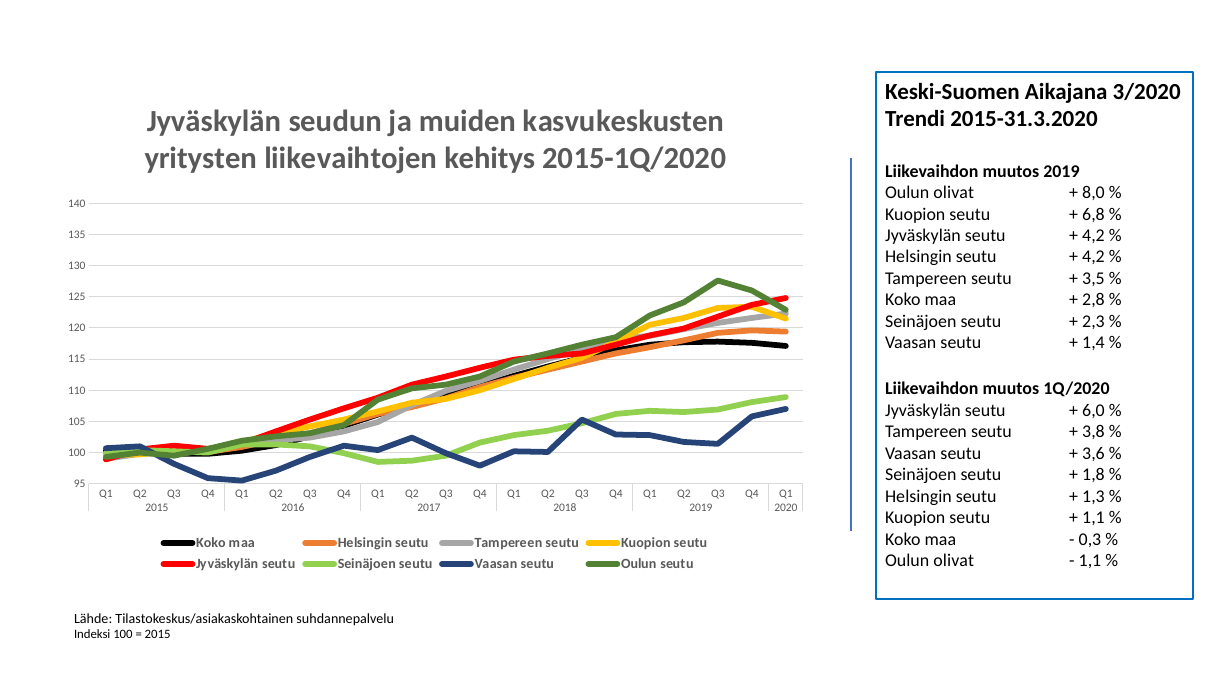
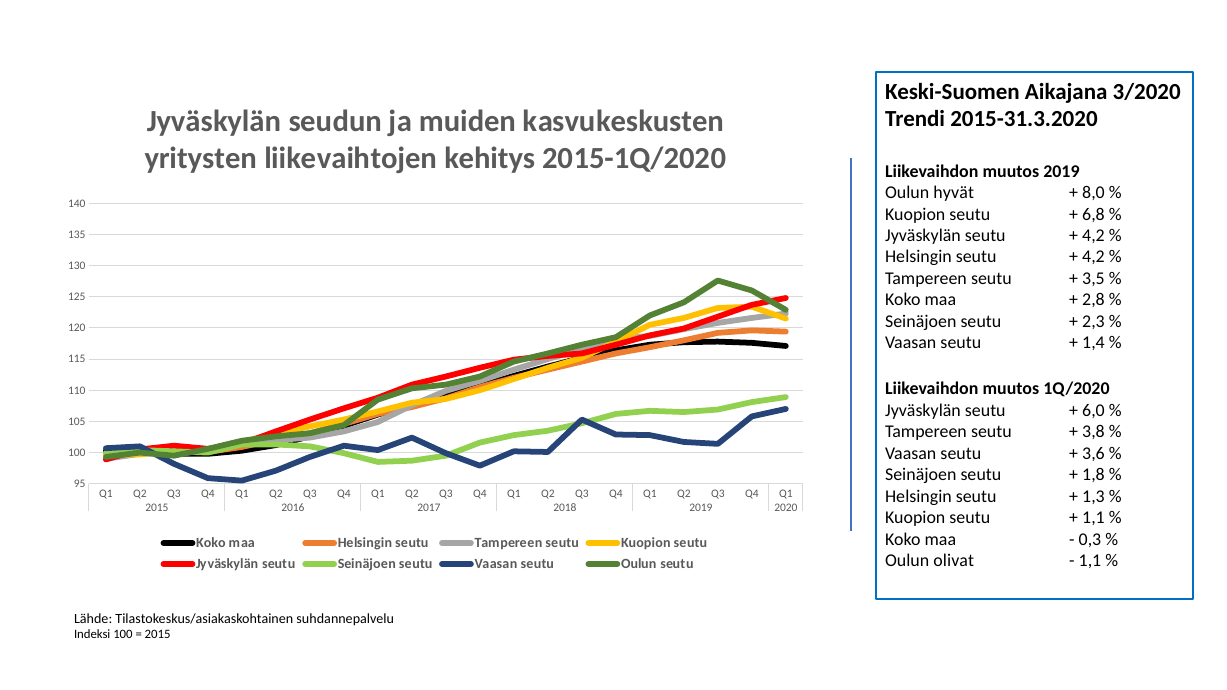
olivat at (954, 193): olivat -> hyvät
